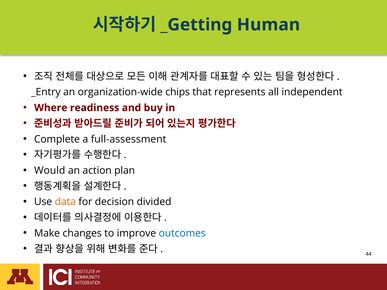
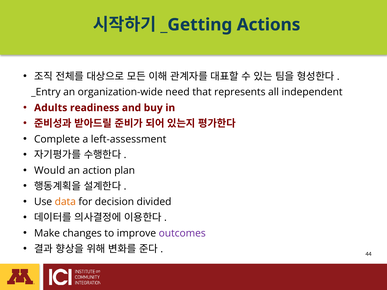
Human: Human -> Actions
chips: chips -> need
Where: Where -> Adults
full-assessment: full-assessment -> left-assessment
outcomes colour: blue -> purple
